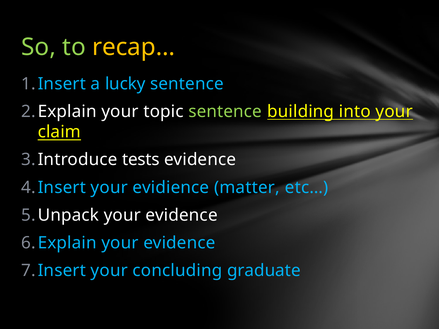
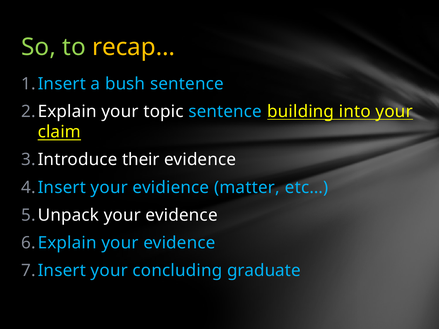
lucky: lucky -> bush
sentence at (225, 112) colour: light green -> light blue
tests: tests -> their
